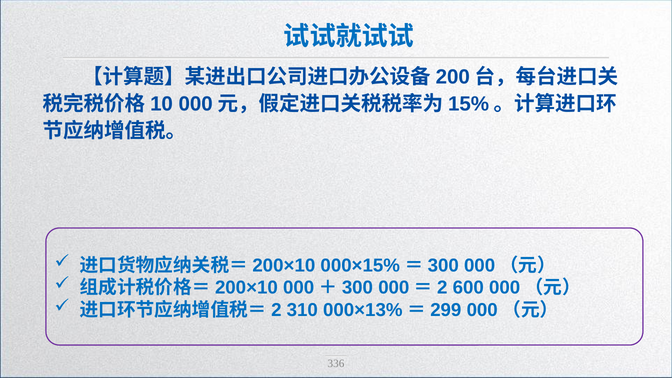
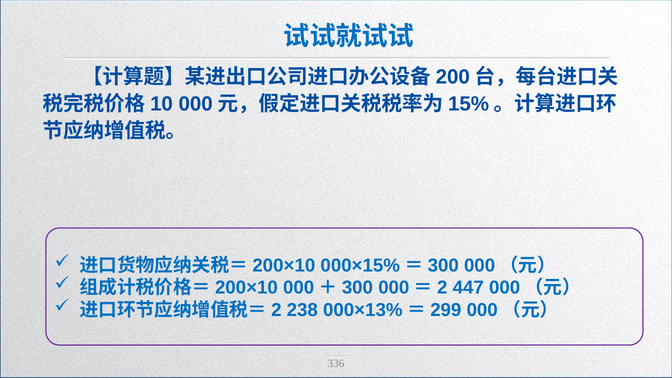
600: 600 -> 447
310: 310 -> 238
